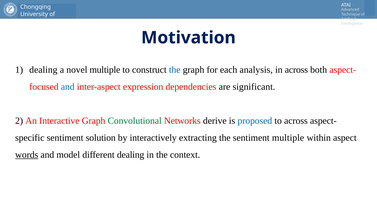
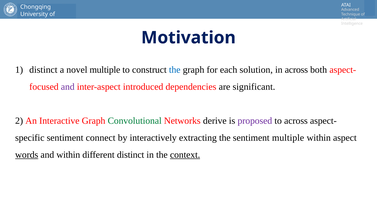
dealing at (43, 70): dealing -> distinct
analysis: analysis -> solution
and at (68, 87) colour: blue -> purple
expression: expression -> introduced
proposed colour: blue -> purple
solution: solution -> connect
and model: model -> within
different dealing: dealing -> distinct
context underline: none -> present
